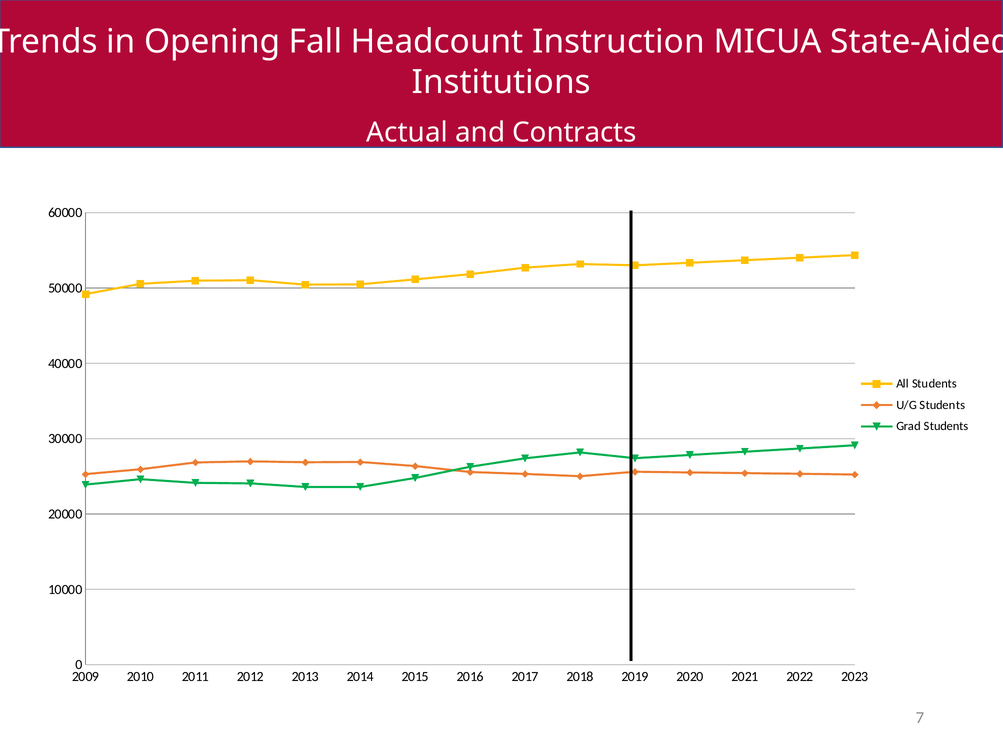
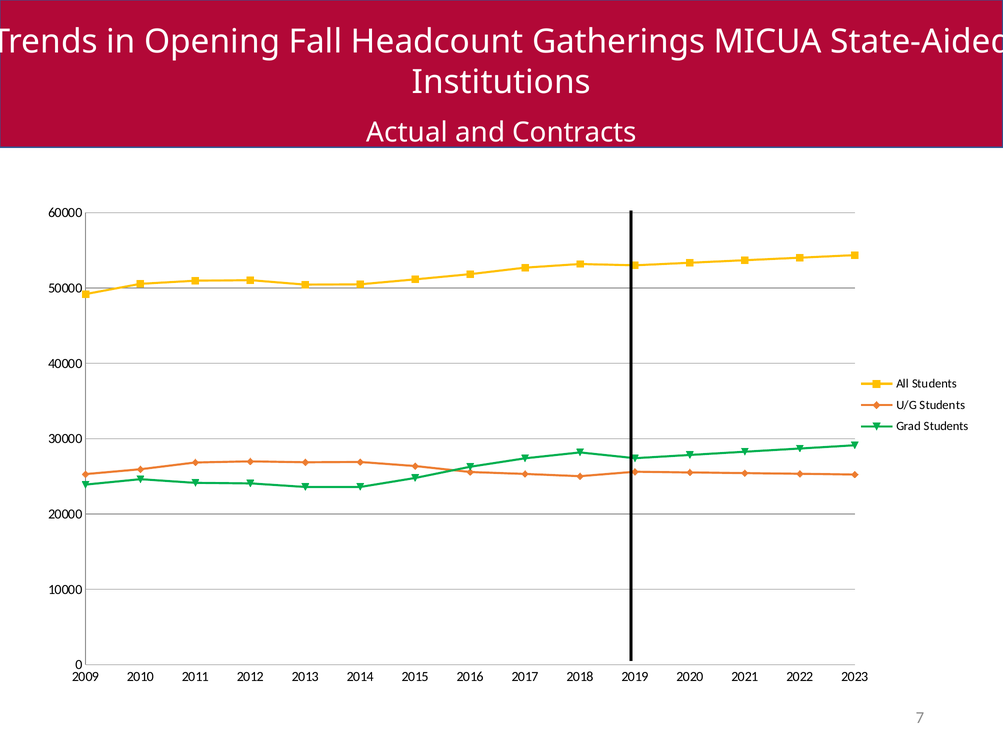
Instruction: Instruction -> Gatherings
